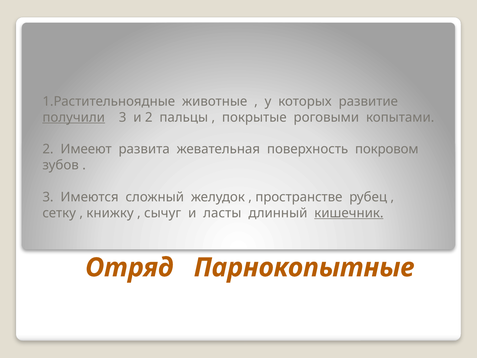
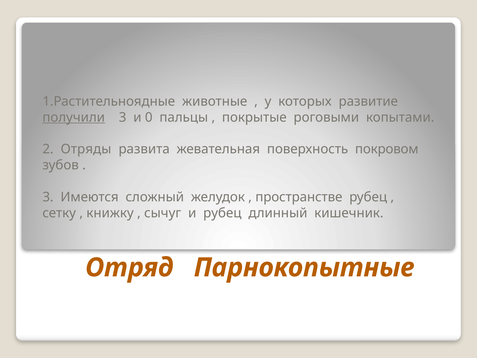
и 2: 2 -> 0
Имееют: Имееют -> Отряды
и ласты: ласты -> рубец
кишечник underline: present -> none
